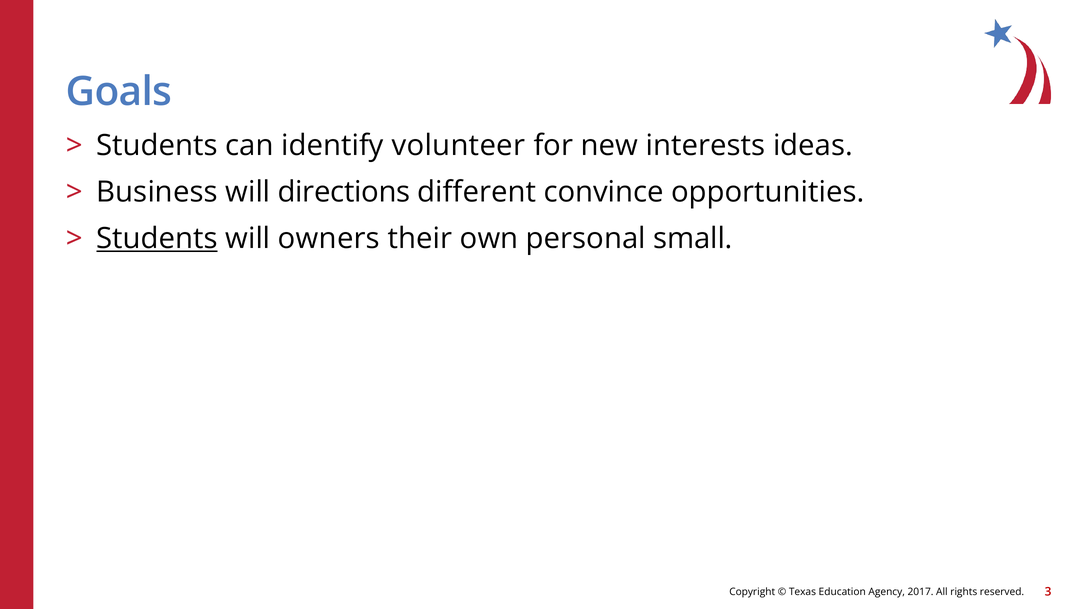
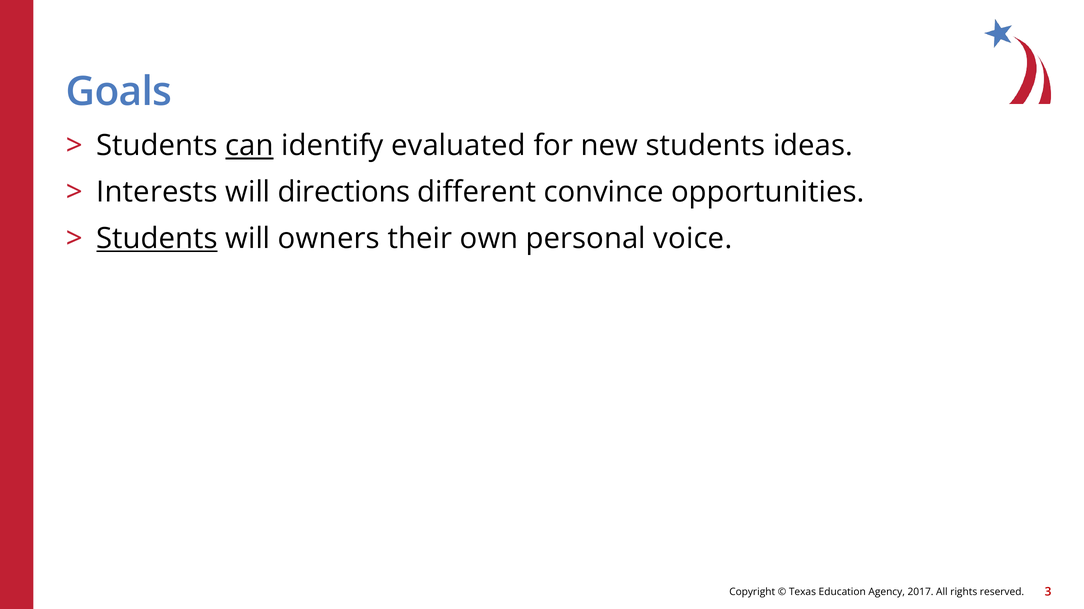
can underline: none -> present
volunteer: volunteer -> evaluated
new interests: interests -> students
Business: Business -> Interests
small: small -> voice
